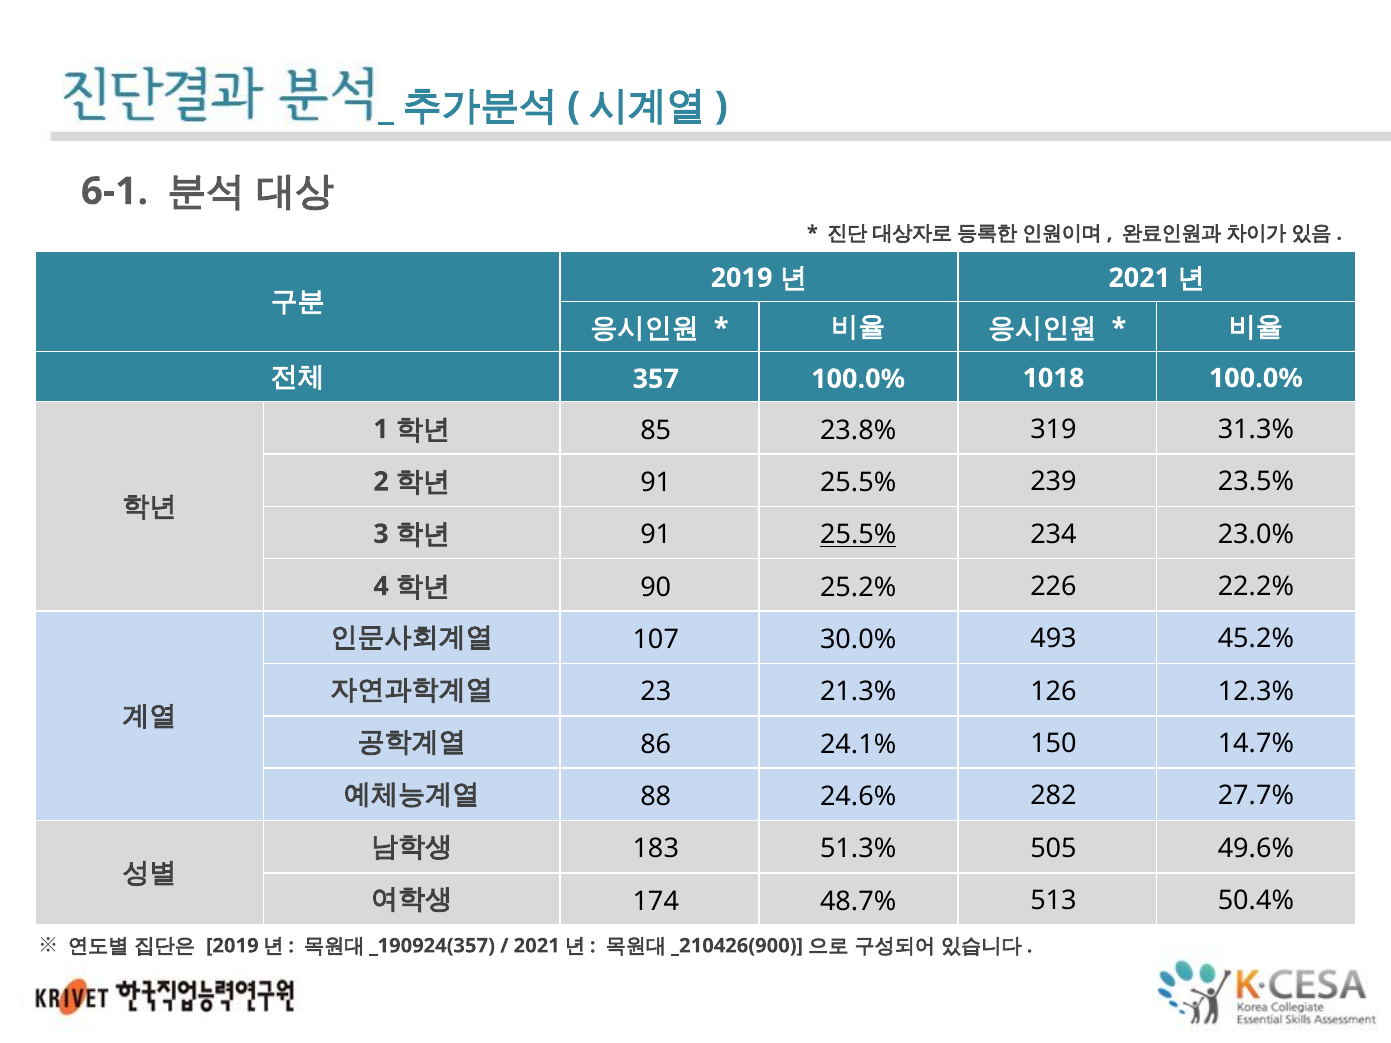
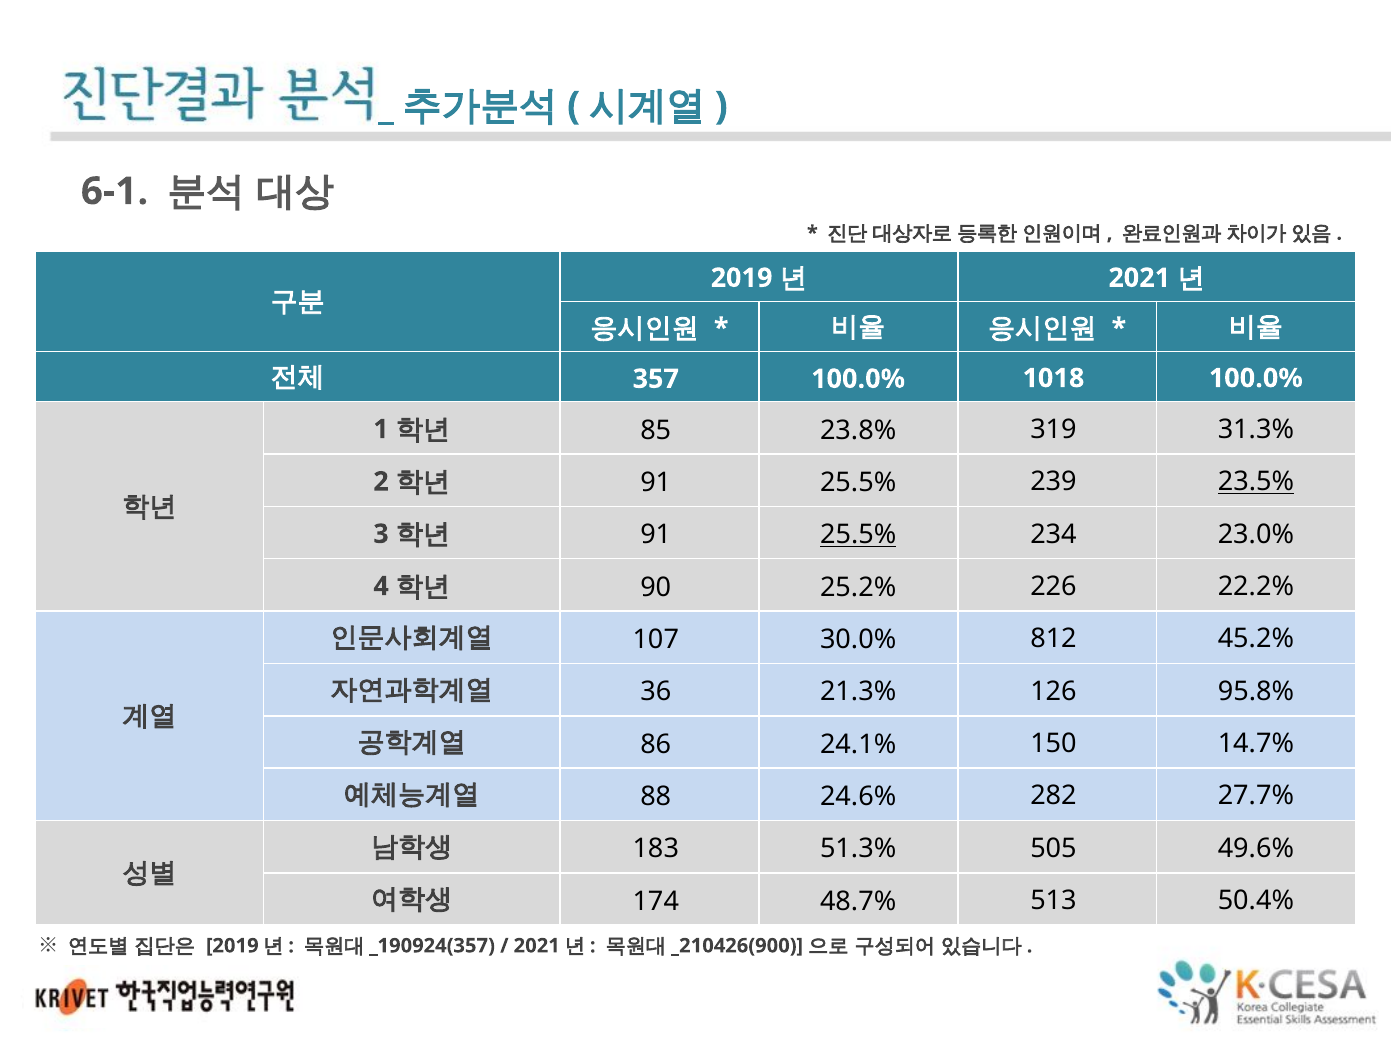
23.5% underline: none -> present
493: 493 -> 812
23: 23 -> 36
12.3%: 12.3% -> 95.8%
